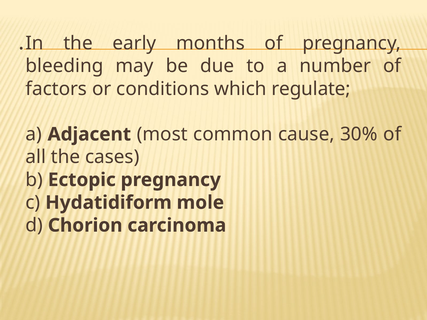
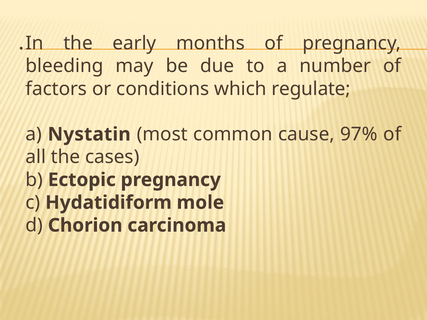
Adjacent: Adjacent -> Nystatin
30%: 30% -> 97%
